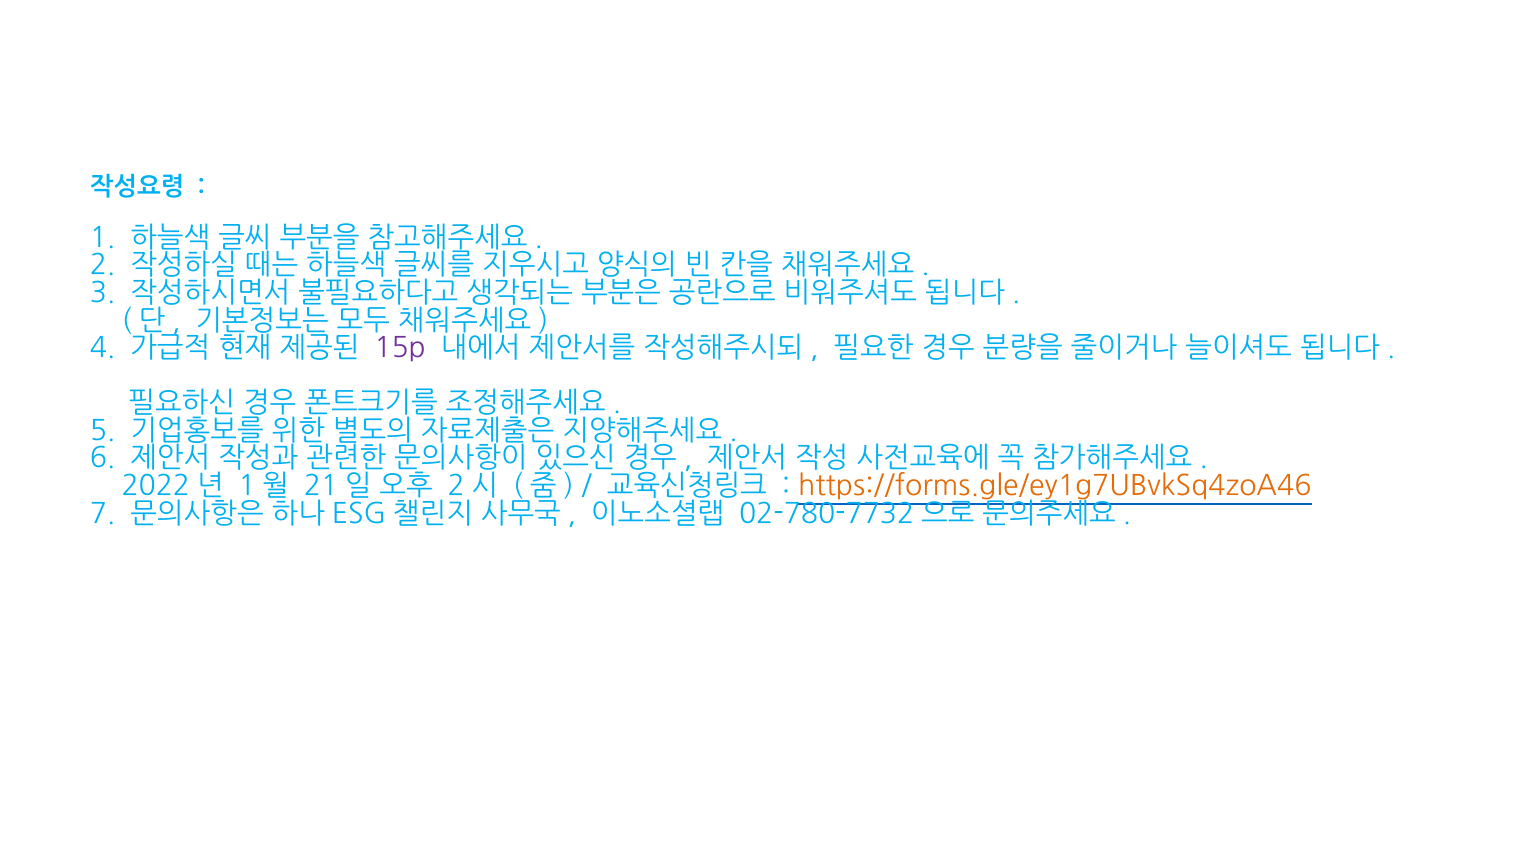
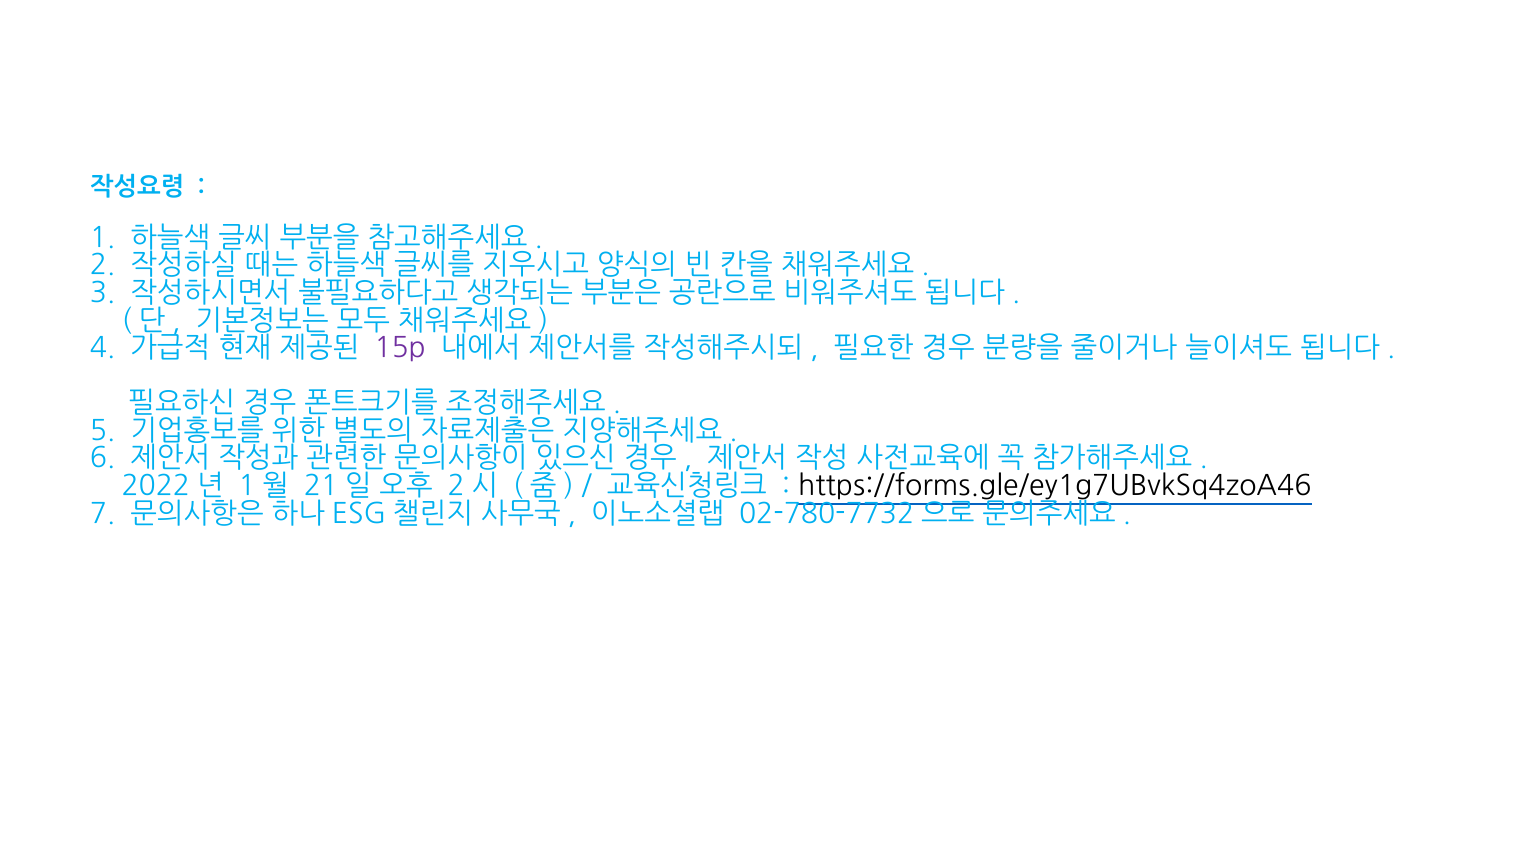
https://forms.gle/ey1g7UBvkSq4zoA46 colour: orange -> black
